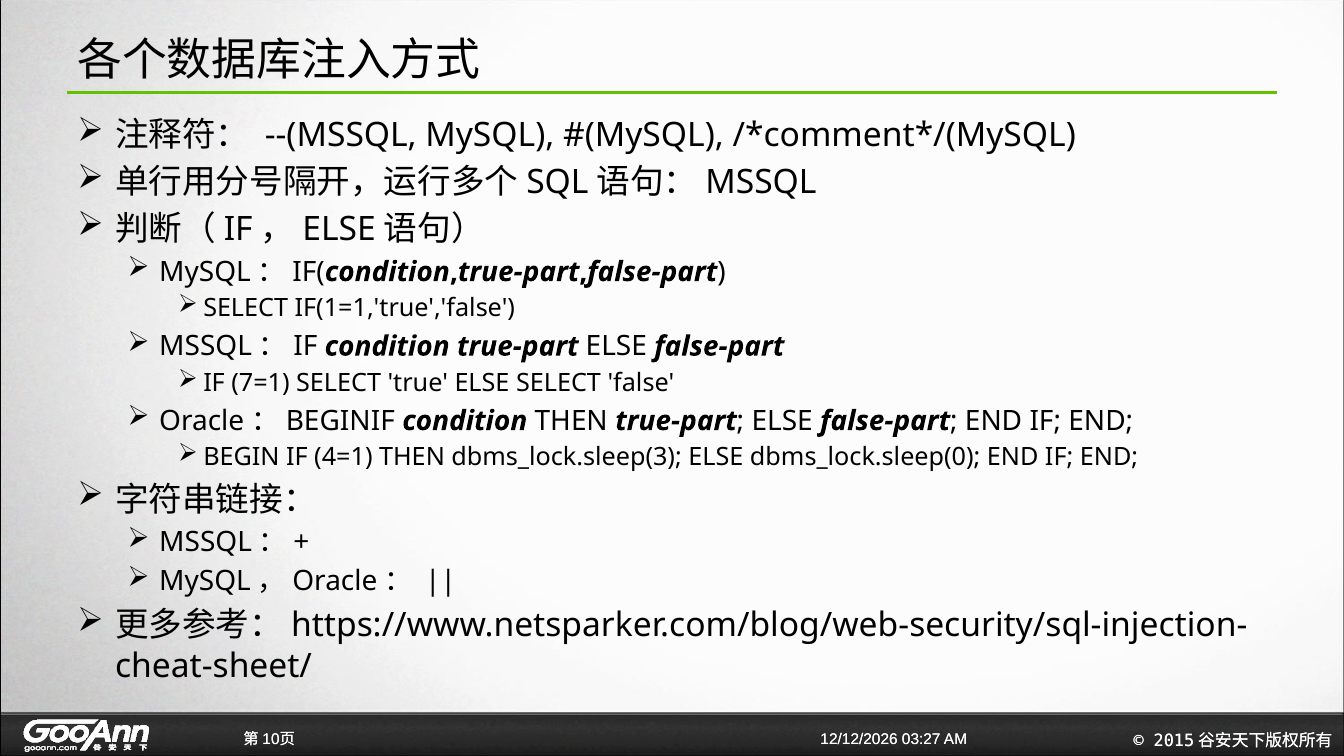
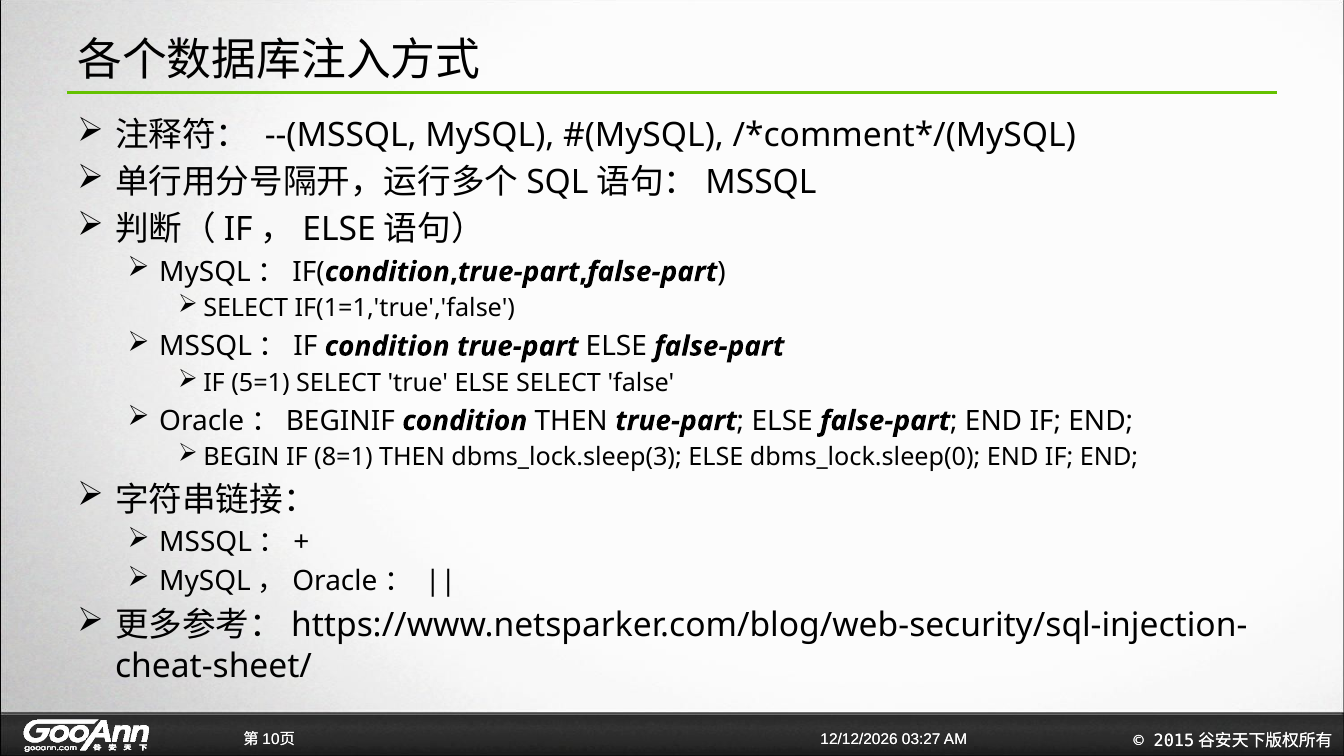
7=1: 7=1 -> 5=1
4=1: 4=1 -> 8=1
